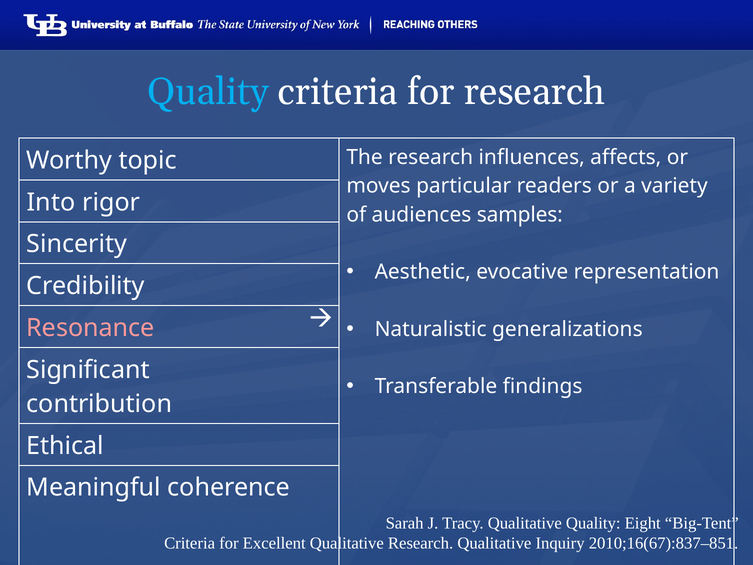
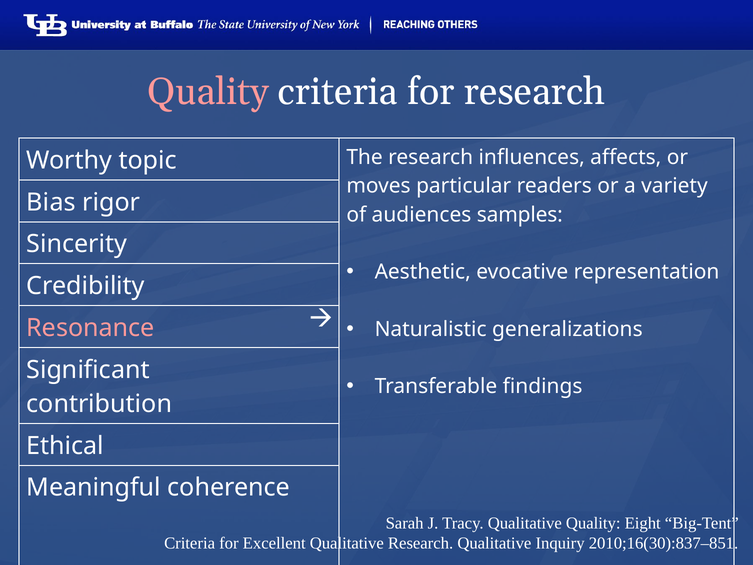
Quality at (208, 92) colour: light blue -> pink
Into: Into -> Bias
2010;16(67):837–851: 2010;16(67):837–851 -> 2010;16(30):837–851
